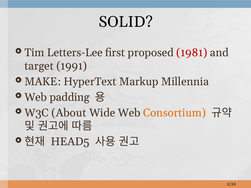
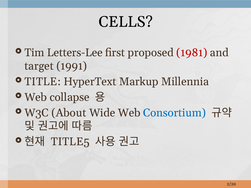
SOLID: SOLID -> CELLS
MAKE: MAKE -> TITLE
padding: padding -> collapse
Consortium colour: orange -> blue
HEAD5: HEAD5 -> TITLE5
